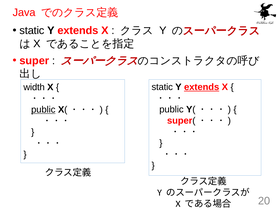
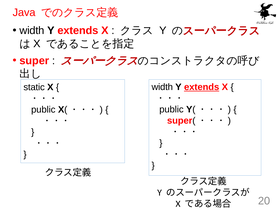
static at (32, 30): static -> width
static at (162, 87): static -> width
width: width -> static
public at (43, 109) underline: present -> none
